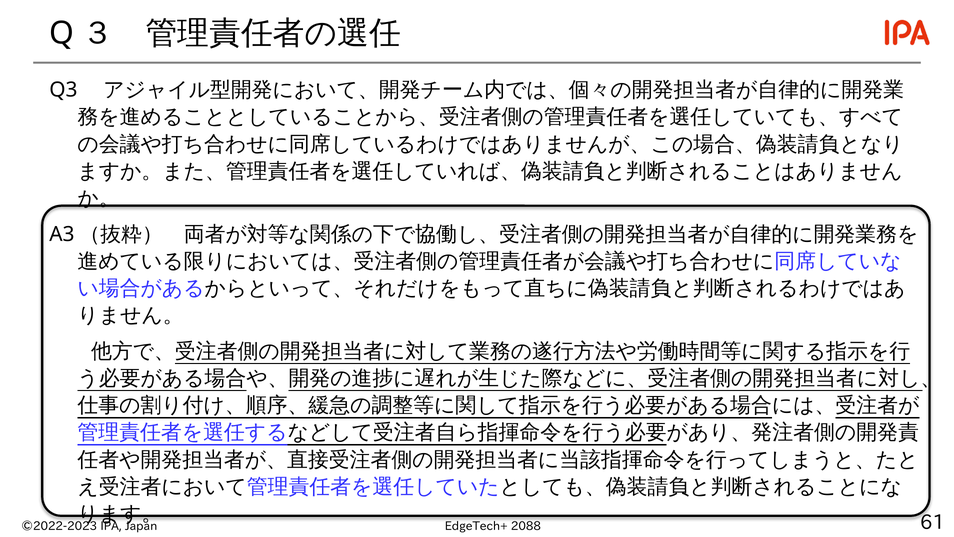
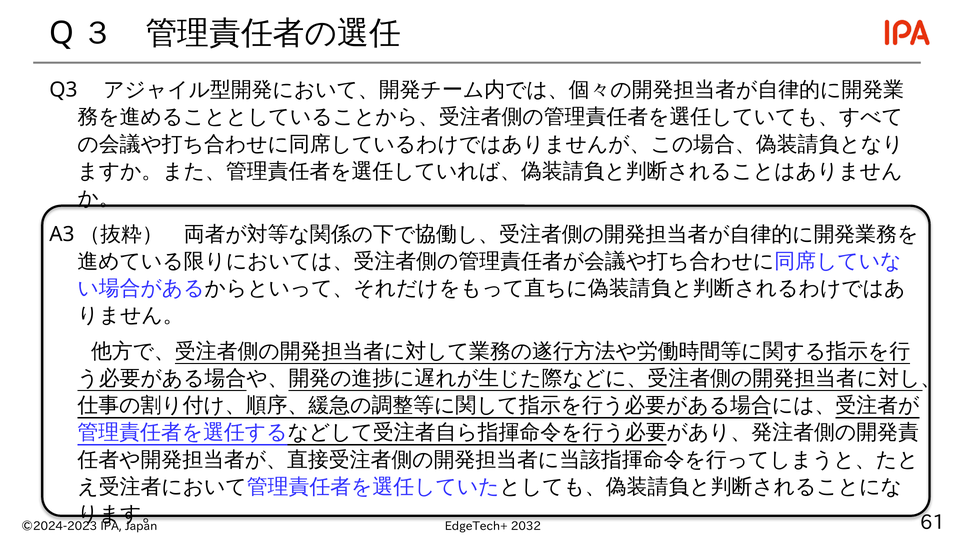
©2022-2023: ©2022-2023 -> ©2024-2023
2088: 2088 -> 2032
